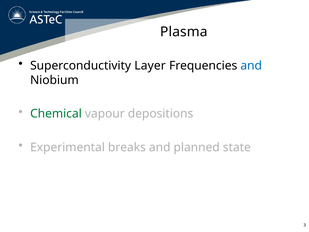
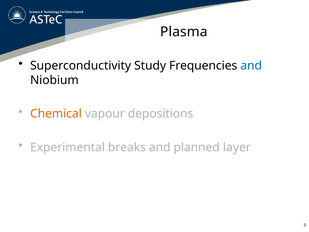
Layer: Layer -> Study
Chemical colour: green -> orange
state: state -> layer
